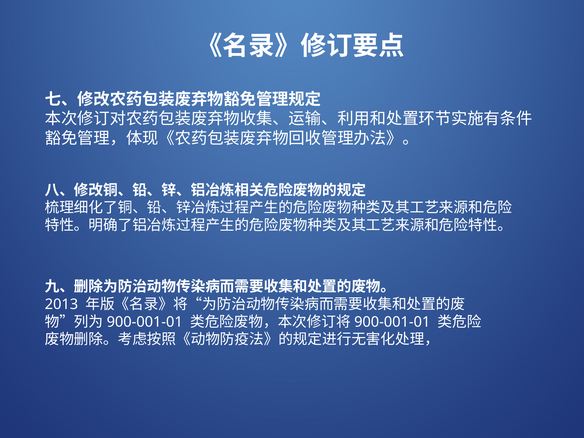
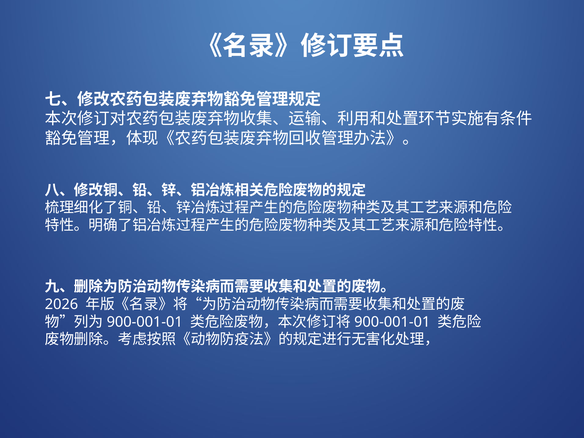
2013: 2013 -> 2026
